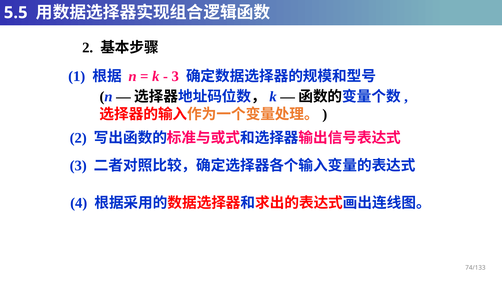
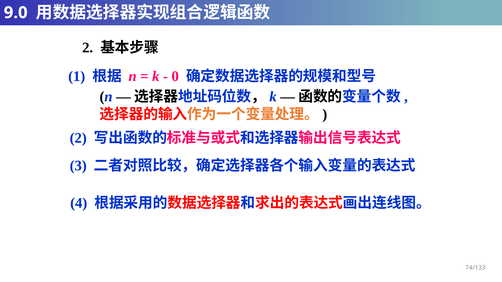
5.5: 5.5 -> 9.0
3 at (175, 76): 3 -> 0
